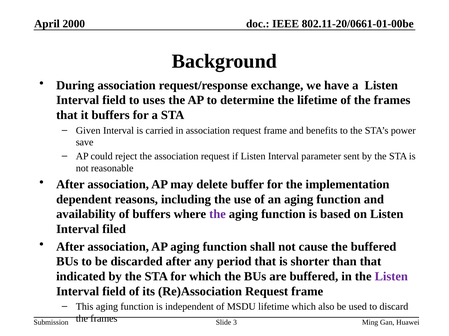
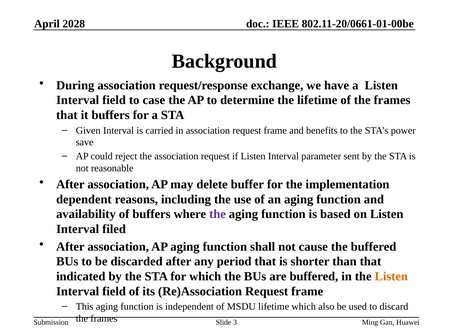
2000: 2000 -> 2028
uses: uses -> case
Listen at (391, 277) colour: purple -> orange
